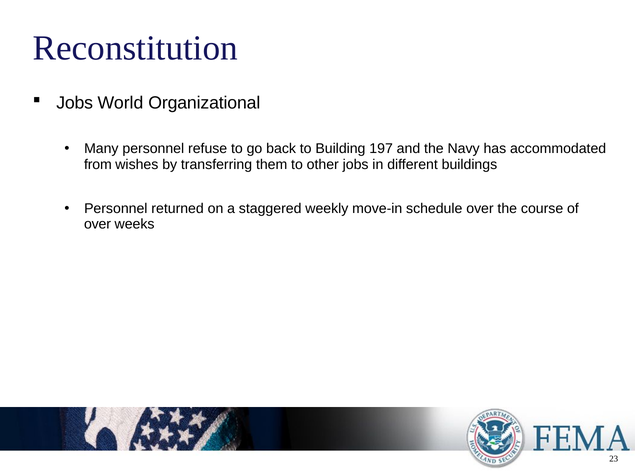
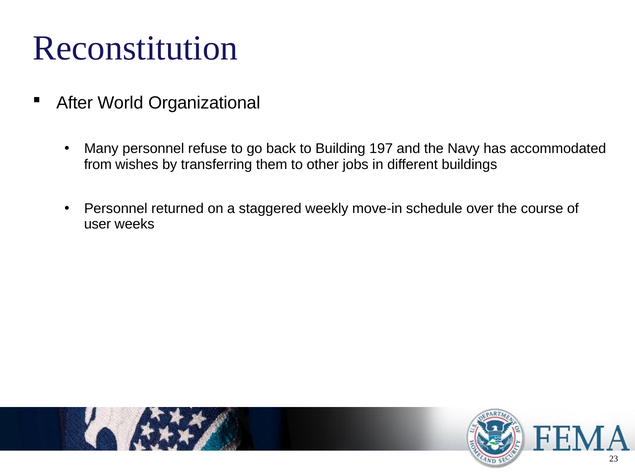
Jobs at (75, 103): Jobs -> After
over at (98, 224): over -> user
